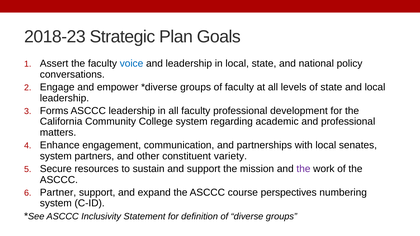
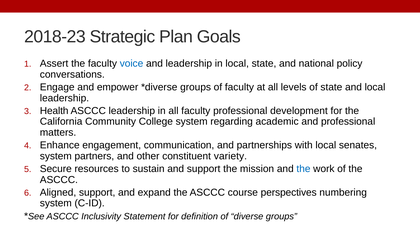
Forms: Forms -> Health
the at (303, 169) colour: purple -> blue
Partner: Partner -> Aligned
